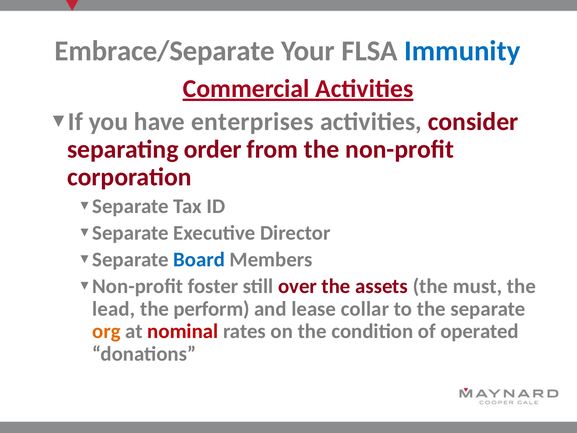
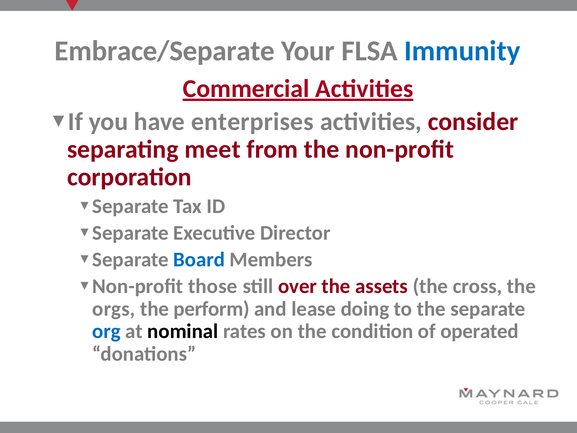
order: order -> meet
foster: foster -> those
must: must -> cross
lead: lead -> orgs
collar: collar -> doing
org colour: orange -> blue
nominal colour: red -> black
